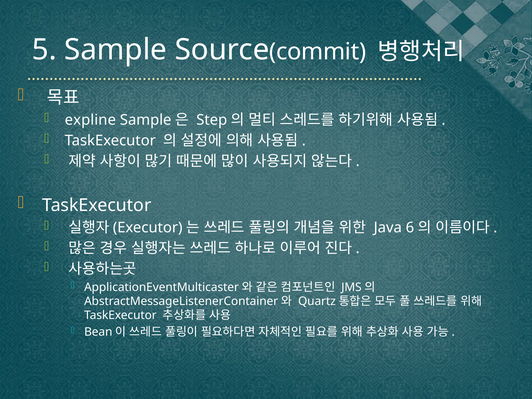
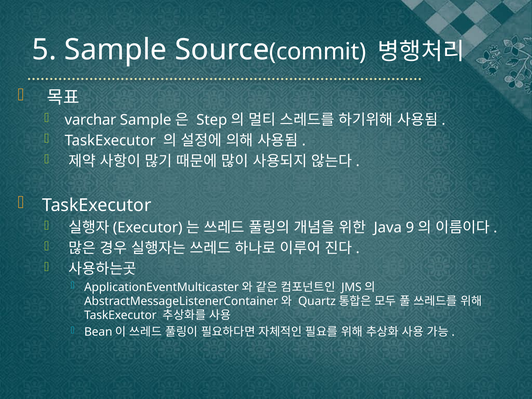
expline: expline -> varchar
6: 6 -> 9
